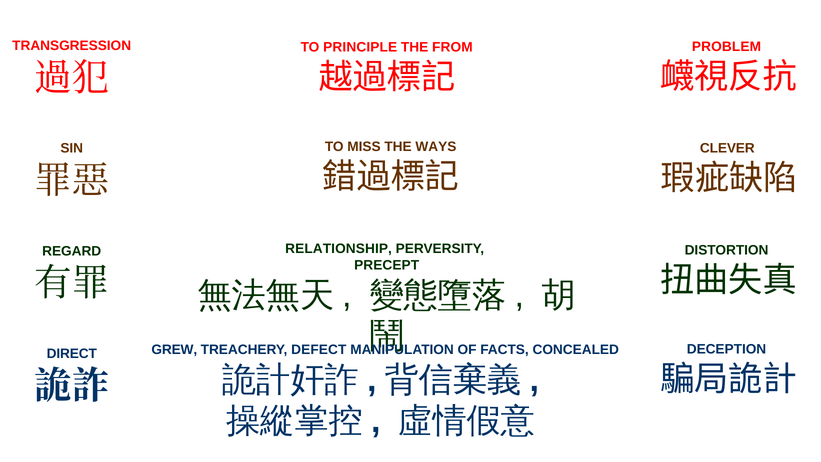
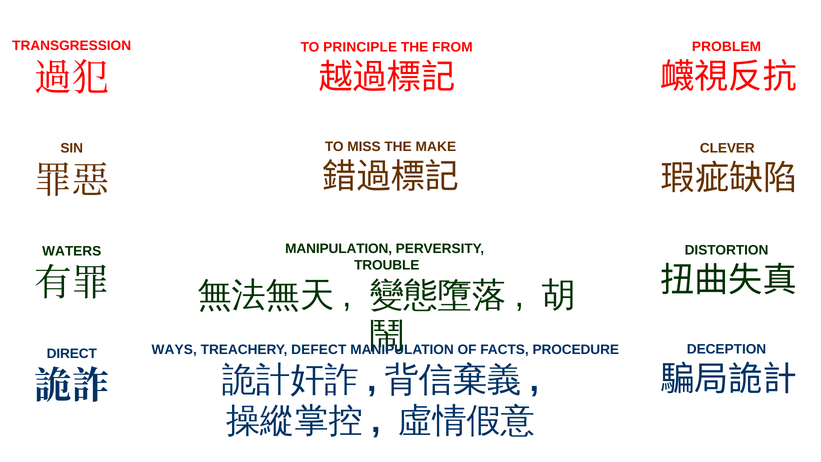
WAYS: WAYS -> MAKE
RELATIONSHIP at (339, 249): RELATIONSHIP -> MANIPULATION
REGARD: REGARD -> WATERS
PRECEPT: PRECEPT -> TROUBLE
GREW: GREW -> WAYS
CONCEALED: CONCEALED -> PROCEDURE
